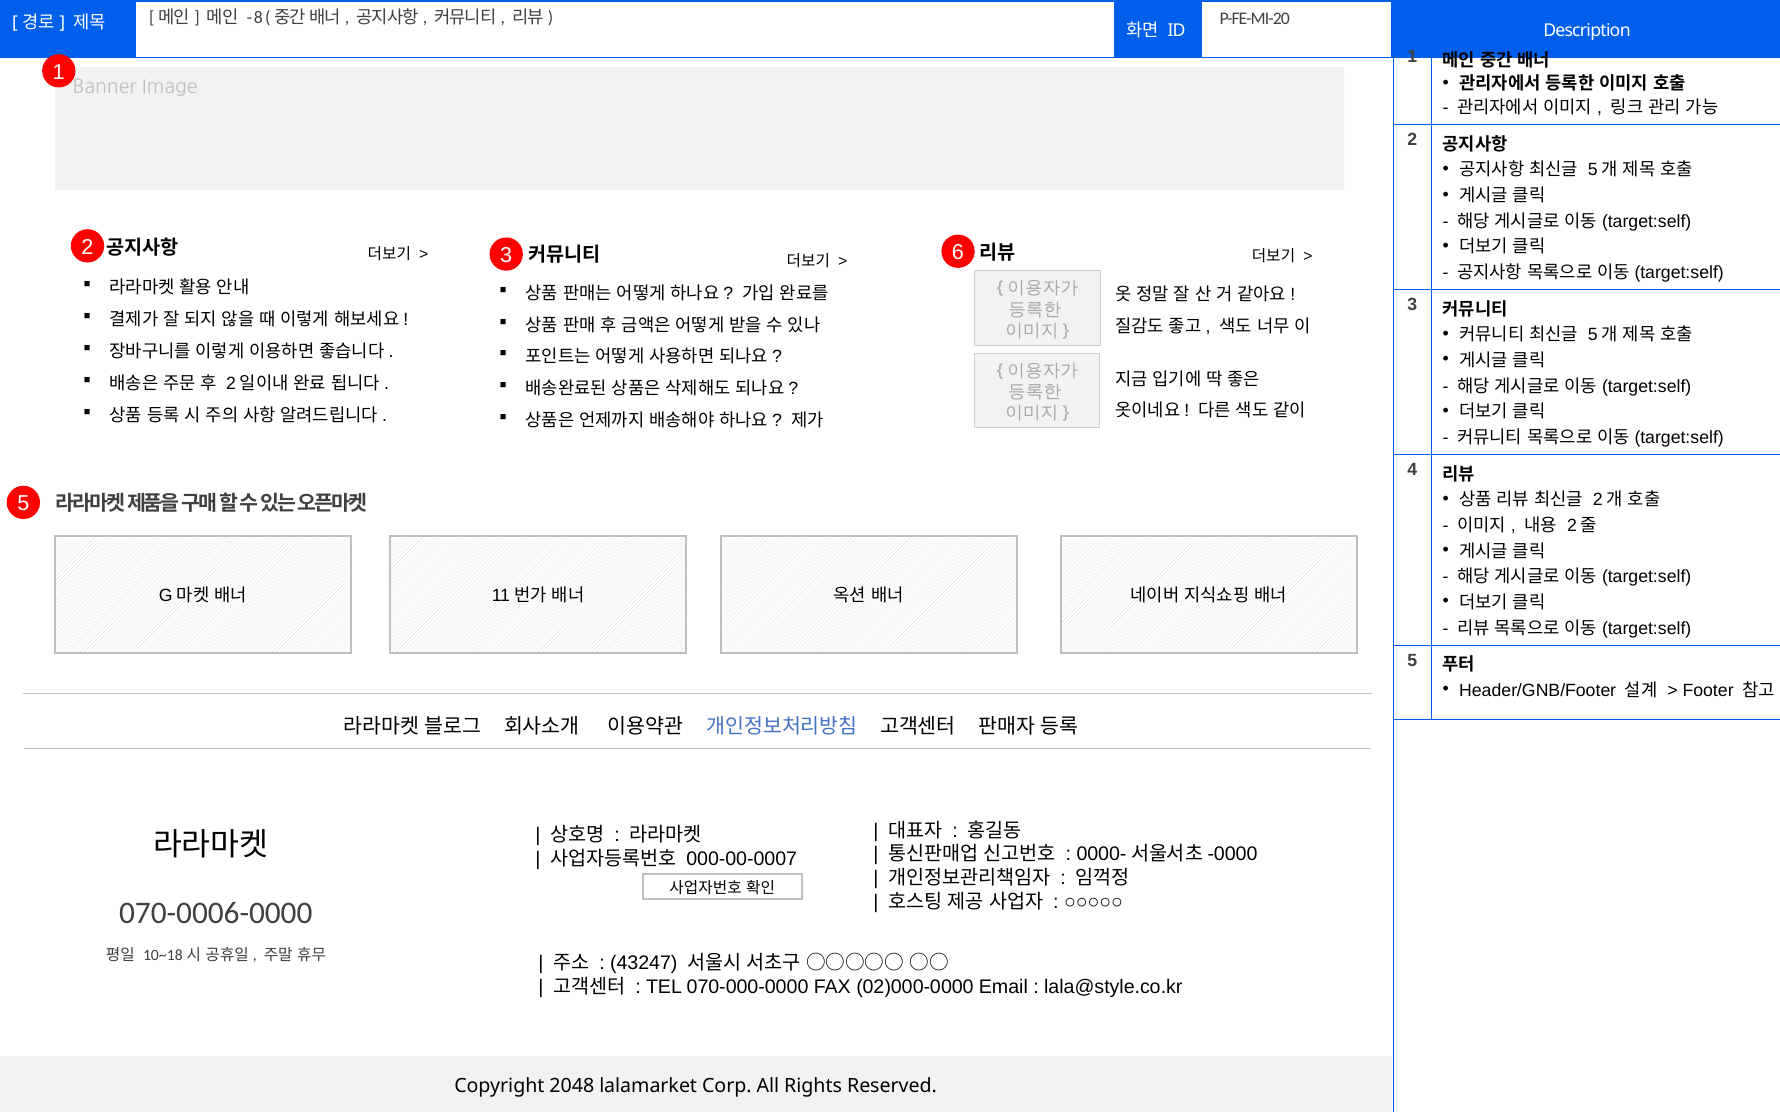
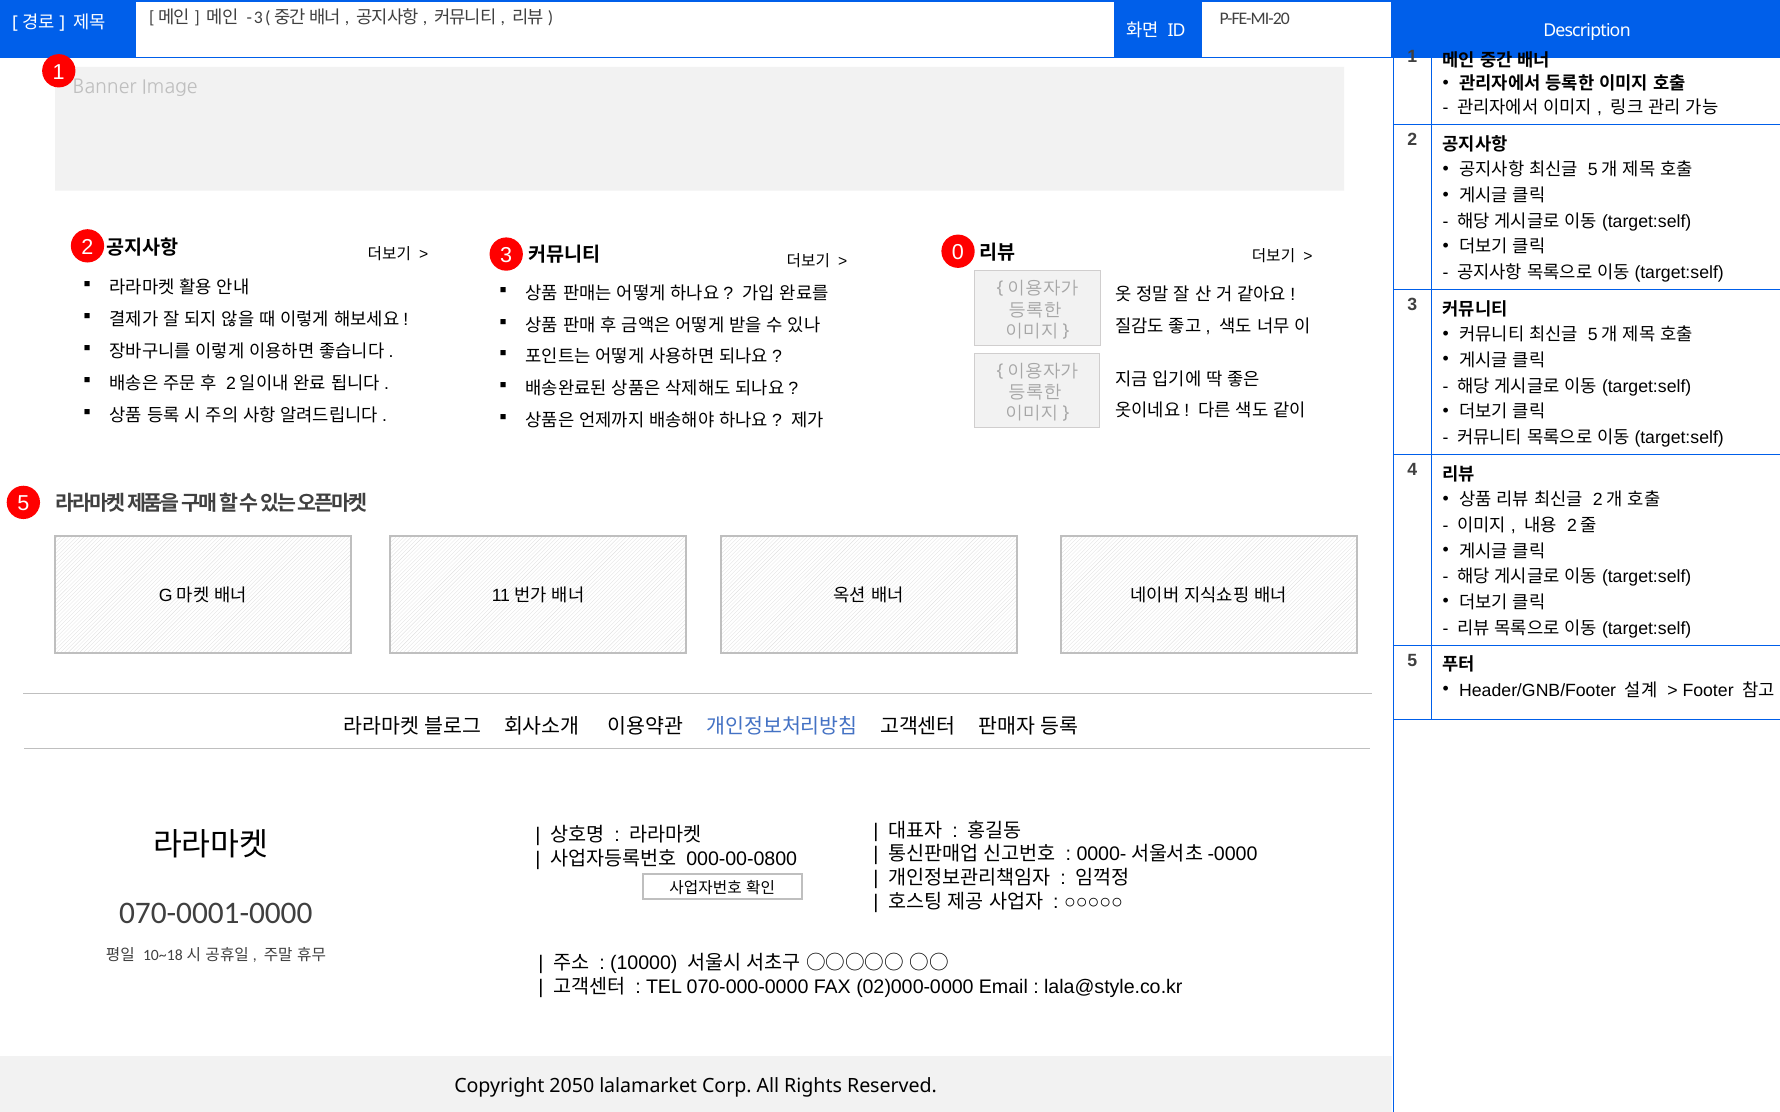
8 at (258, 18): 8 -> 3
6: 6 -> 0
000-00-0007: 000-00-0007 -> 000-00-0800
070-0006-0000: 070-0006-0000 -> 070-0001-0000
43247: 43247 -> 10000
2048: 2048 -> 2050
